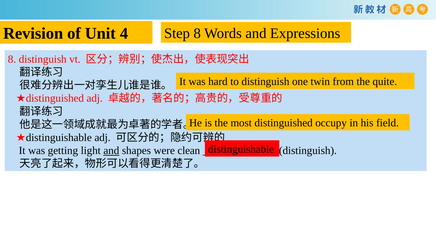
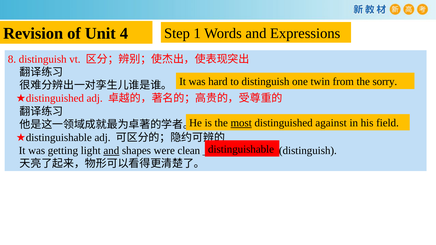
Step 8: 8 -> 1
quite: quite -> sorry
most underline: none -> present
occupy: occupy -> against
